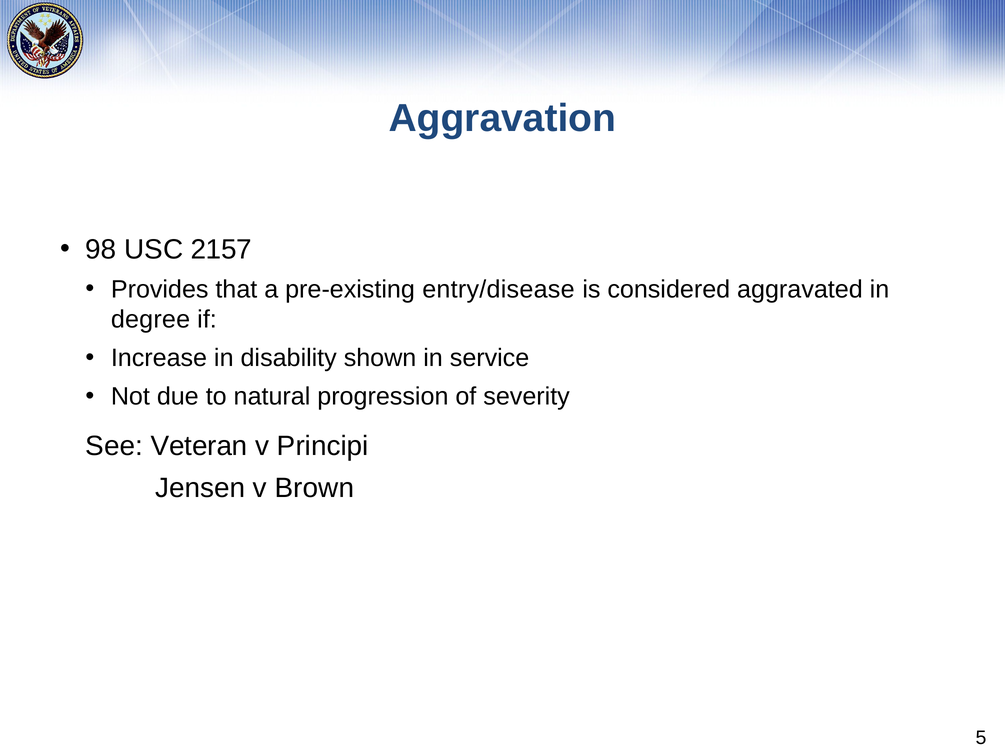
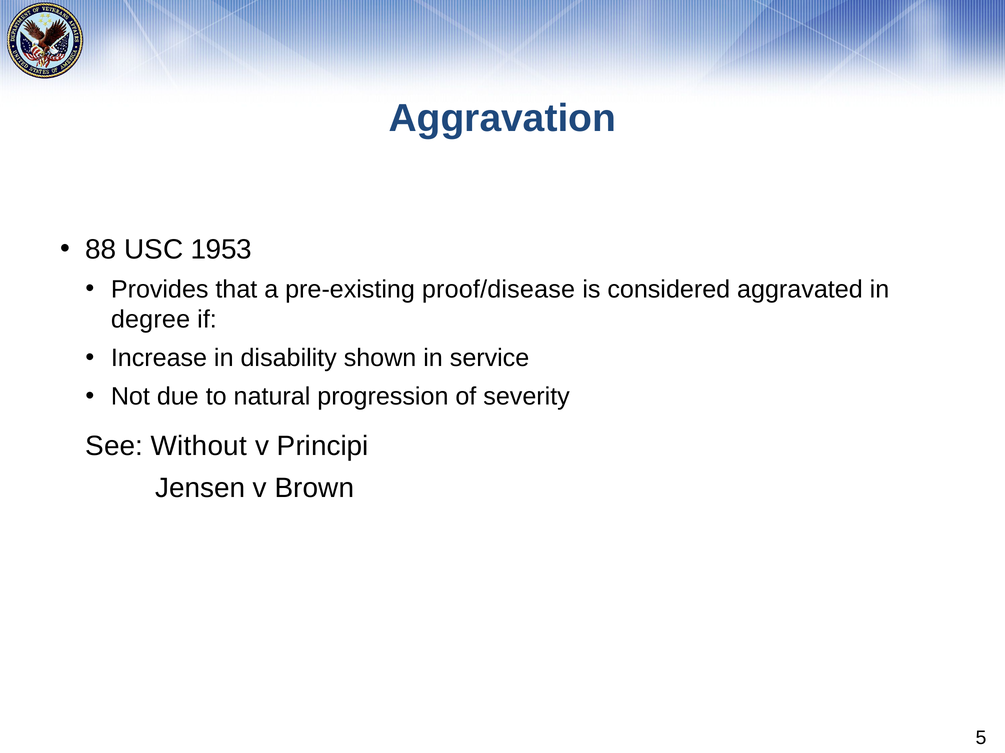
98: 98 -> 88
2157: 2157 -> 1953
entry/disease: entry/disease -> proof/disease
Veteran: Veteran -> Without
